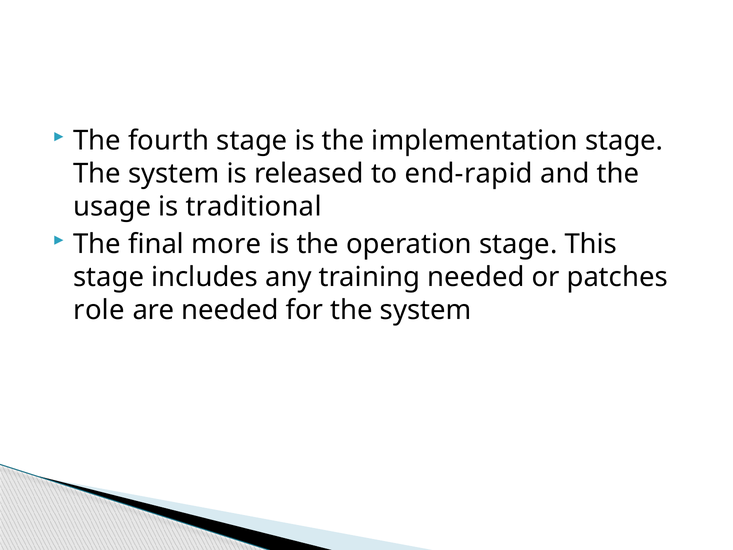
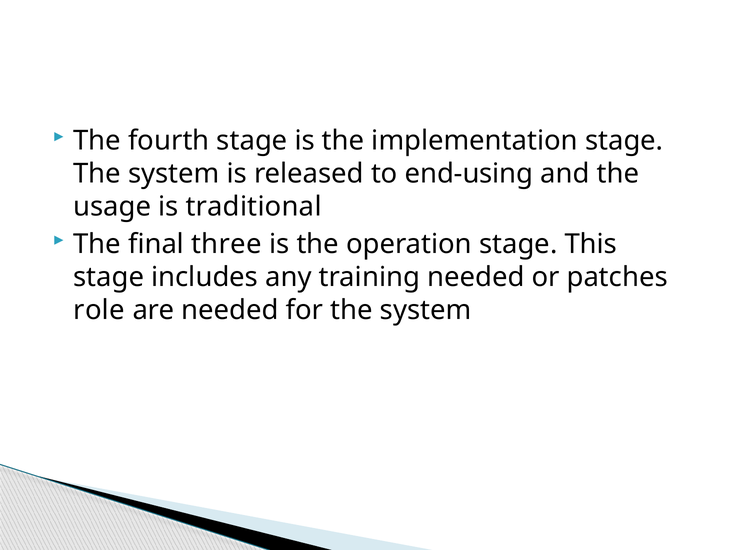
end-rapid: end-rapid -> end-using
more: more -> three
